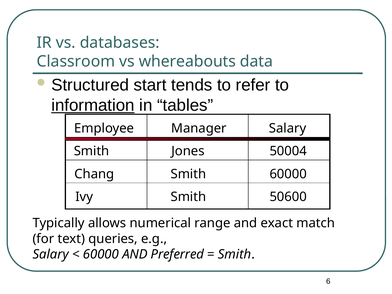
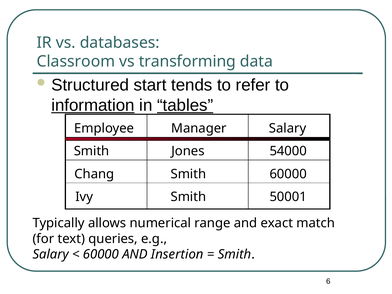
whereabouts: whereabouts -> transforming
tables underline: none -> present
50004: 50004 -> 54000
50600: 50600 -> 50001
Preferred: Preferred -> Insertion
